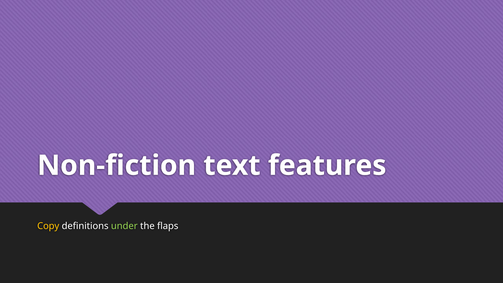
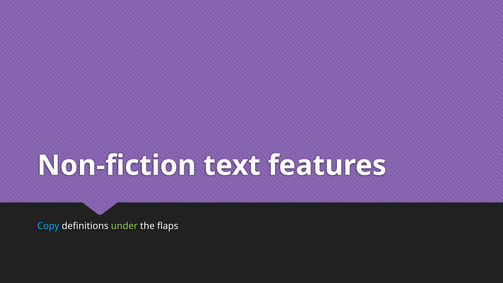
Copy colour: yellow -> light blue
